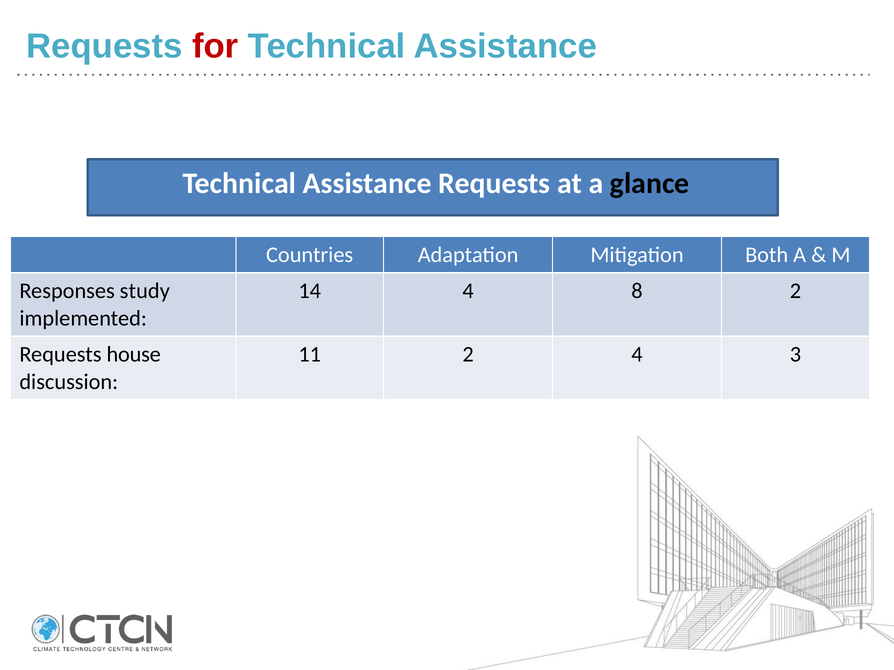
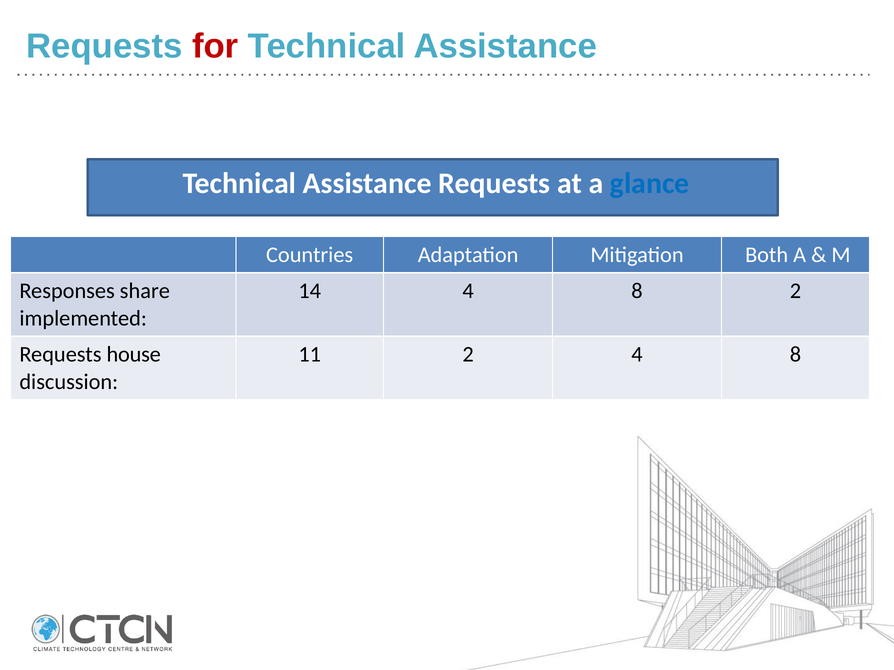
glance colour: black -> blue
study: study -> share
2 4 3: 3 -> 8
